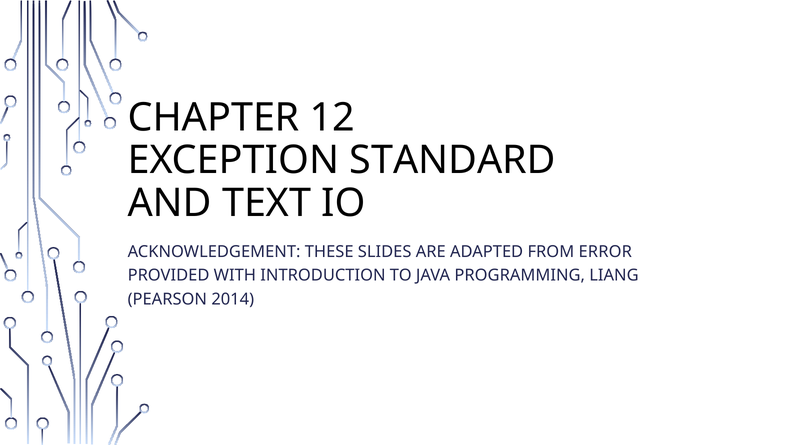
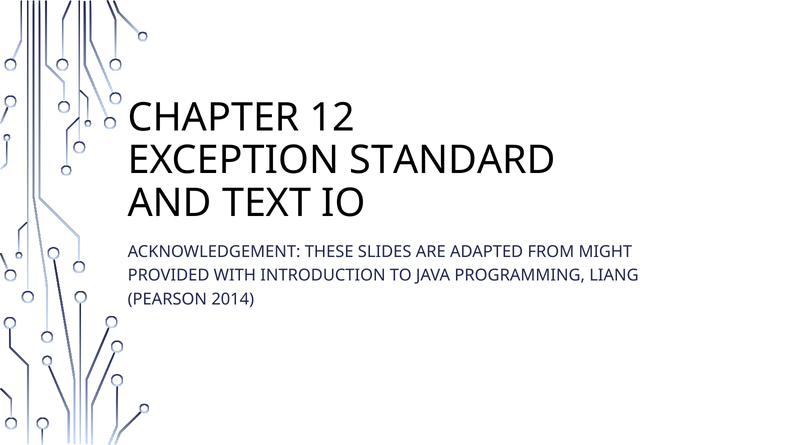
ERROR: ERROR -> MIGHT
